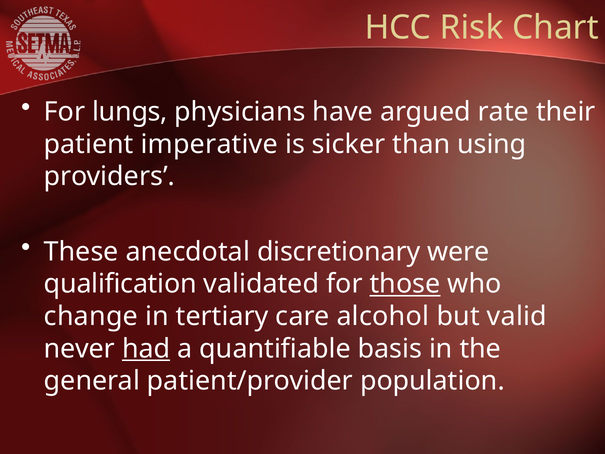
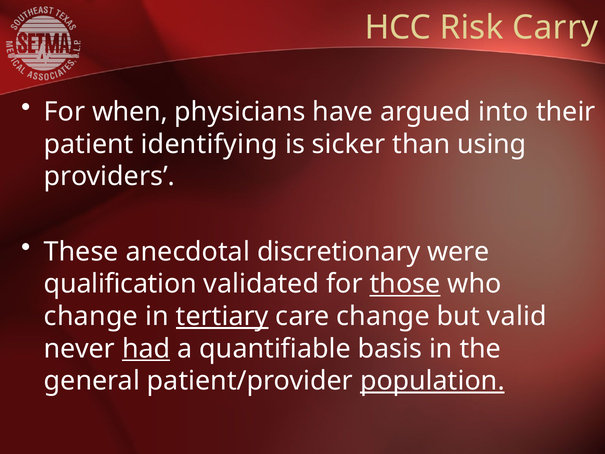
Chart: Chart -> Carry
lungs: lungs -> when
rate: rate -> into
imperative: imperative -> identifying
tertiary underline: none -> present
care alcohol: alcohol -> change
population underline: none -> present
